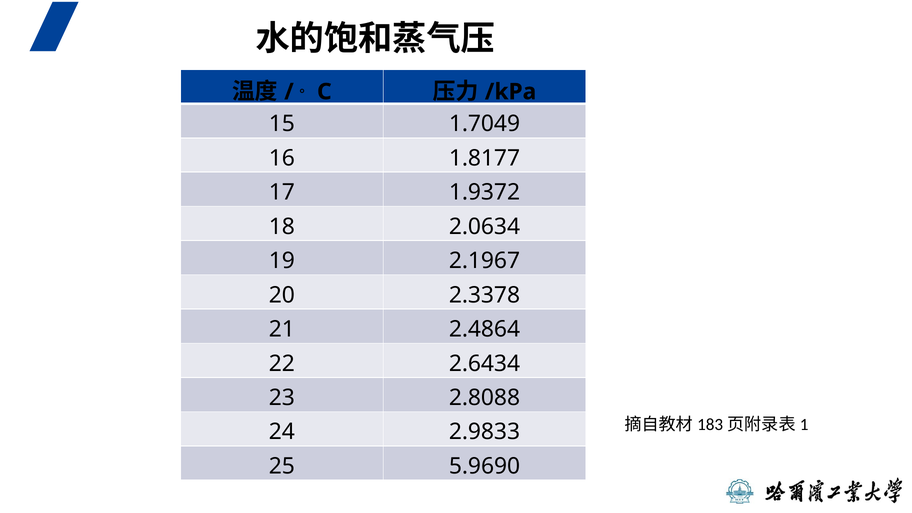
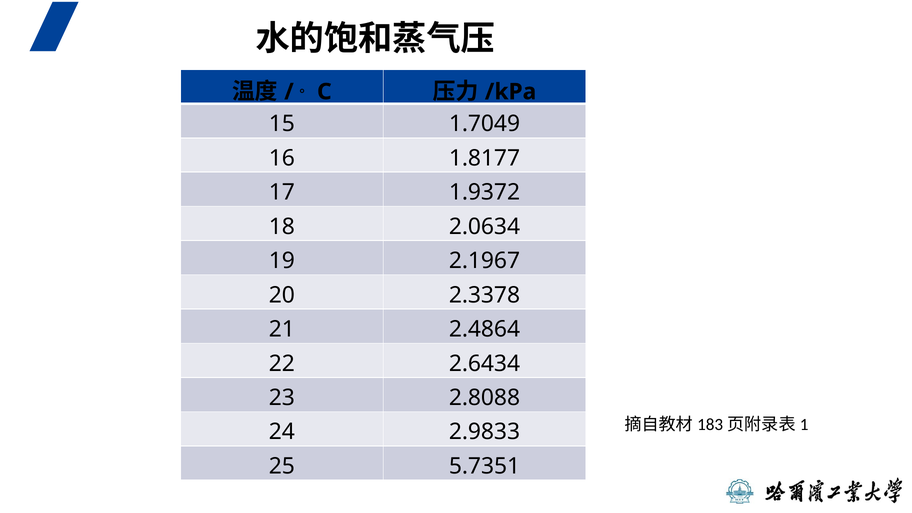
5.9690: 5.9690 -> 5.7351
